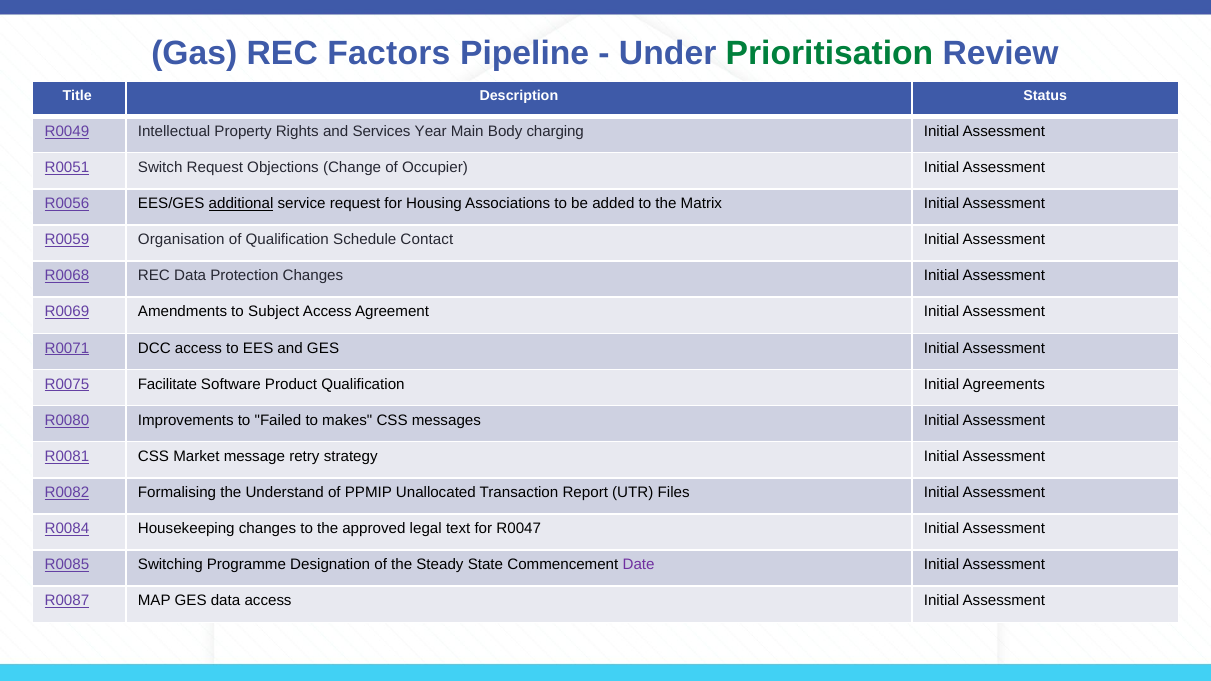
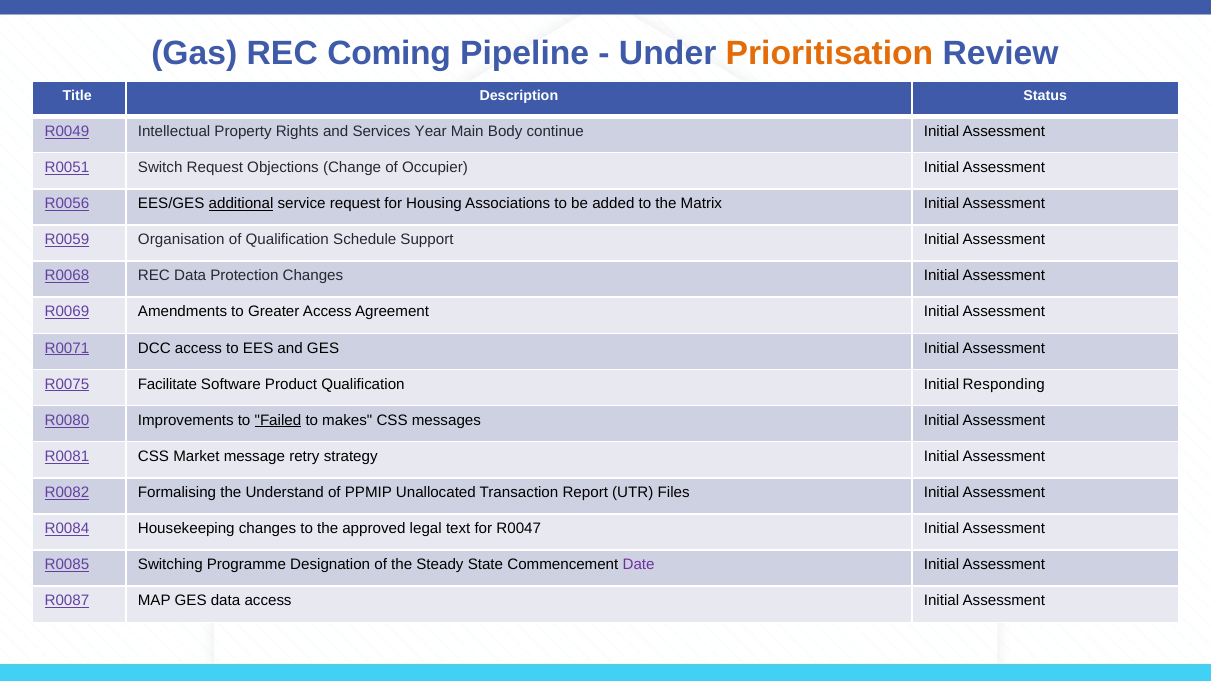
Factors: Factors -> Coming
Prioritisation colour: green -> orange
charging: charging -> continue
Contact: Contact -> Support
Subject: Subject -> Greater
Agreements: Agreements -> Responding
Failed underline: none -> present
